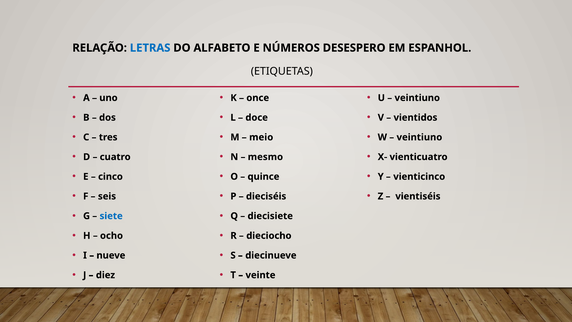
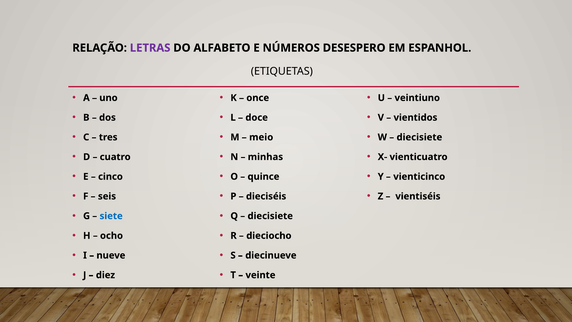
LETRAS colour: blue -> purple
veintiuno at (419, 137): veintiuno -> diecisiete
mesmo: mesmo -> minhas
